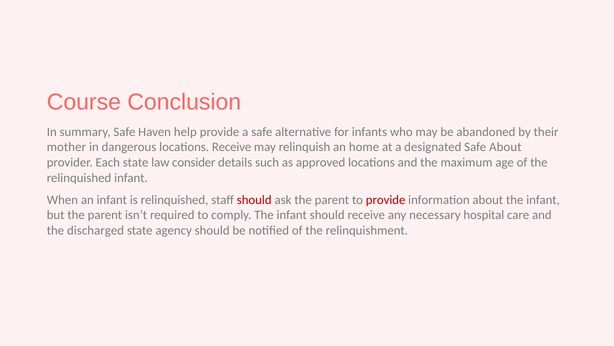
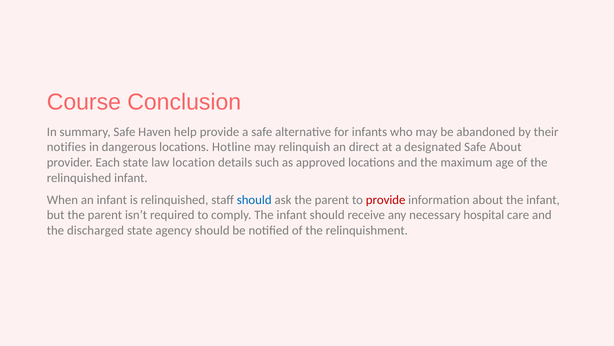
mother: mother -> notifies
locations Receive: Receive -> Hotline
home: home -> direct
consider: consider -> location
should at (254, 199) colour: red -> blue
